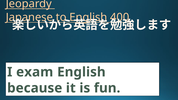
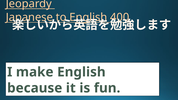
exam: exam -> make
